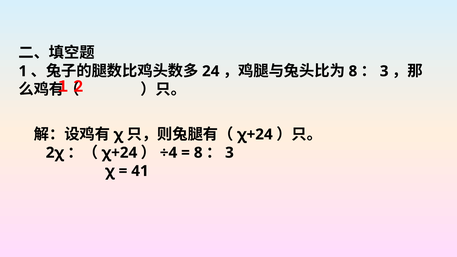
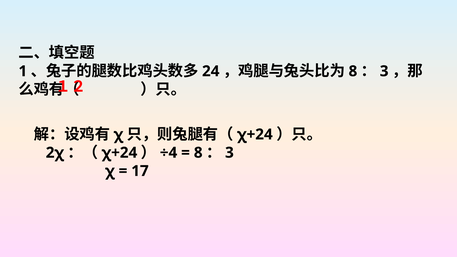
41: 41 -> 17
